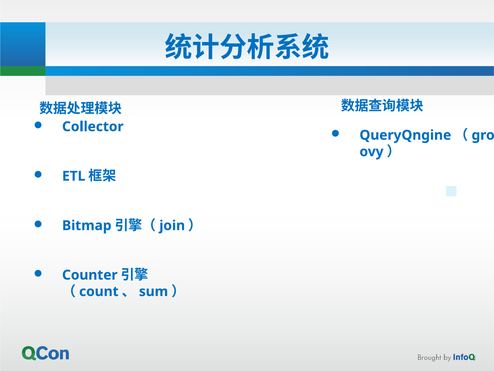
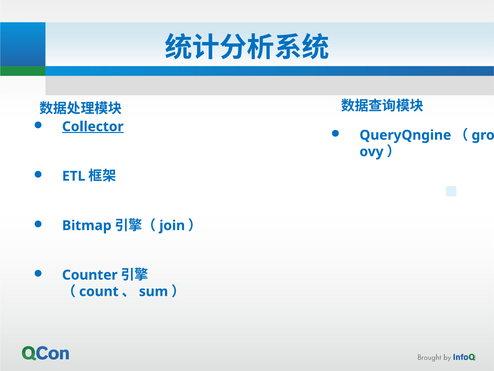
Collector underline: none -> present
